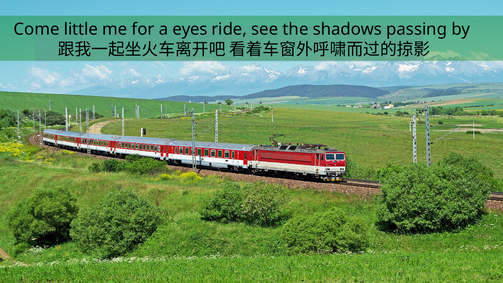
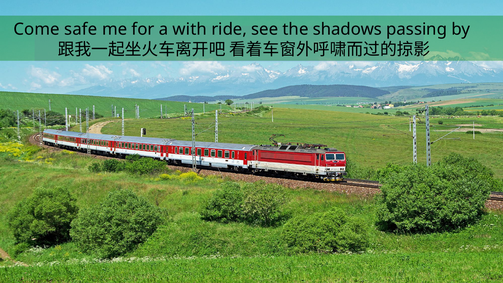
little: little -> safe
eyes: eyes -> with
